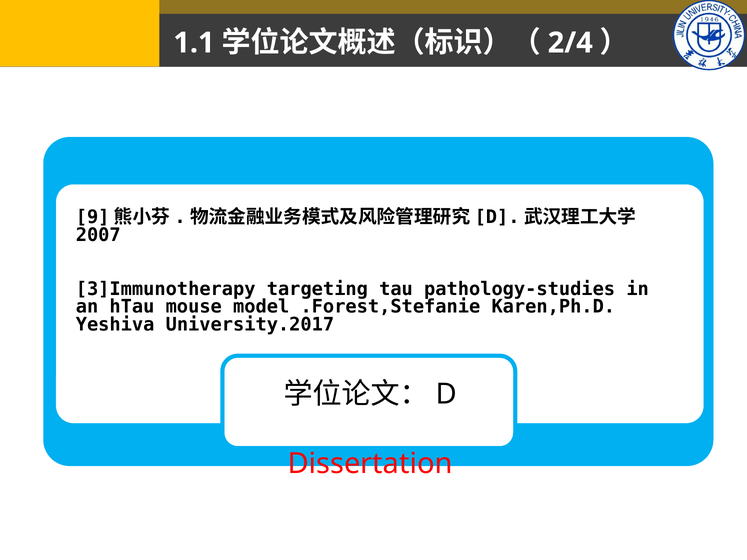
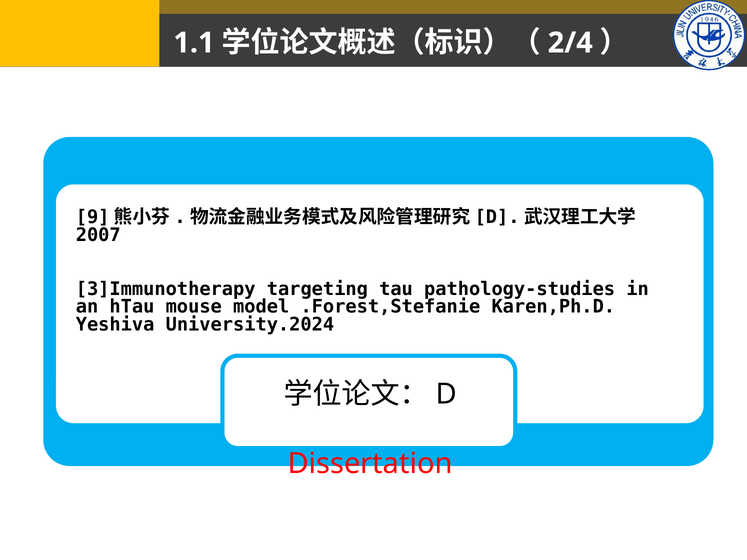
University.2017: University.2017 -> University.2024
